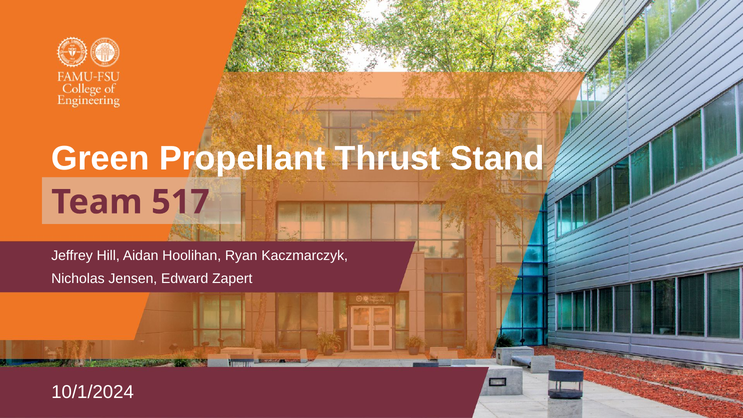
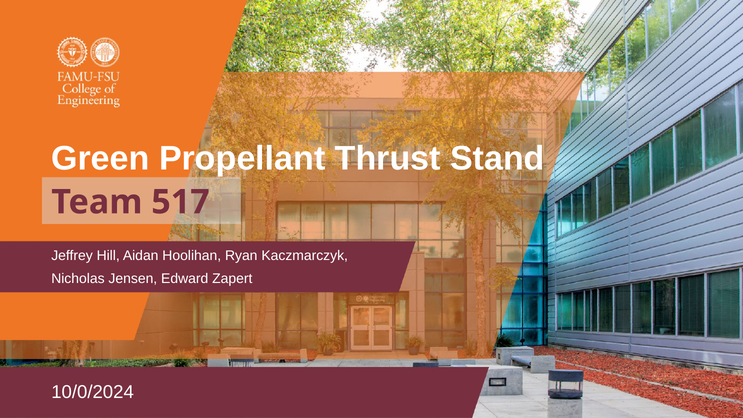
10/1/2024: 10/1/2024 -> 10/0/2024
